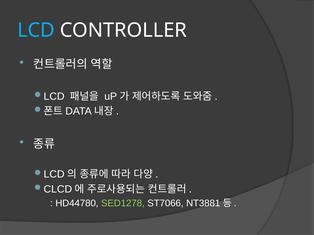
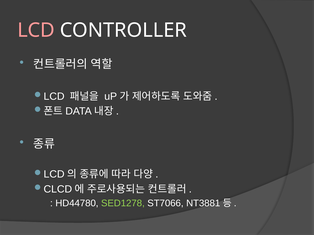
LCD colour: light blue -> pink
